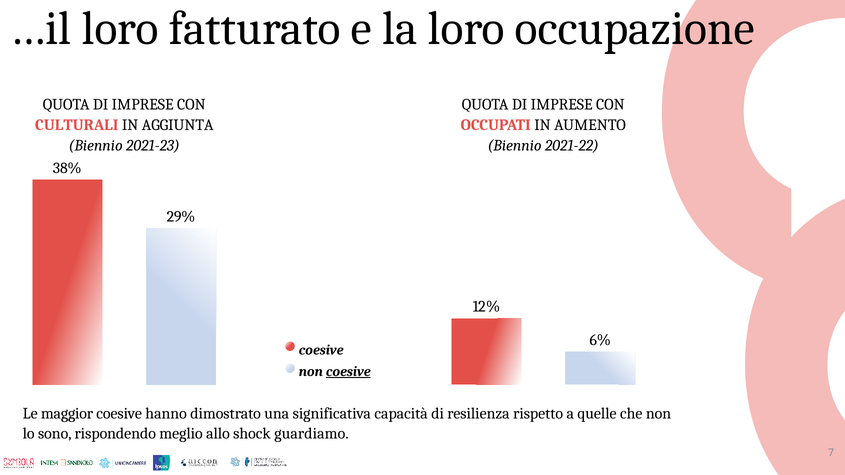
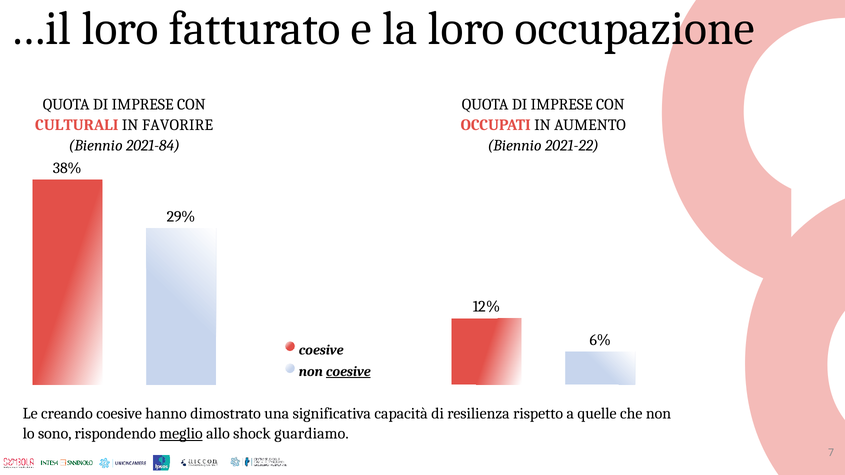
AGGIUNTA: AGGIUNTA -> FAVORIRE
2021-23: 2021-23 -> 2021-84
maggior: maggior -> creando
meglio underline: none -> present
